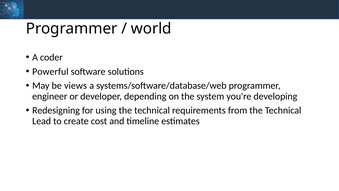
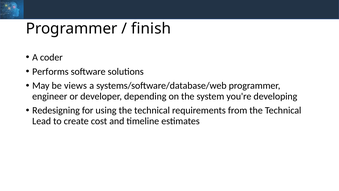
world: world -> finish
Powerful: Powerful -> Performs
